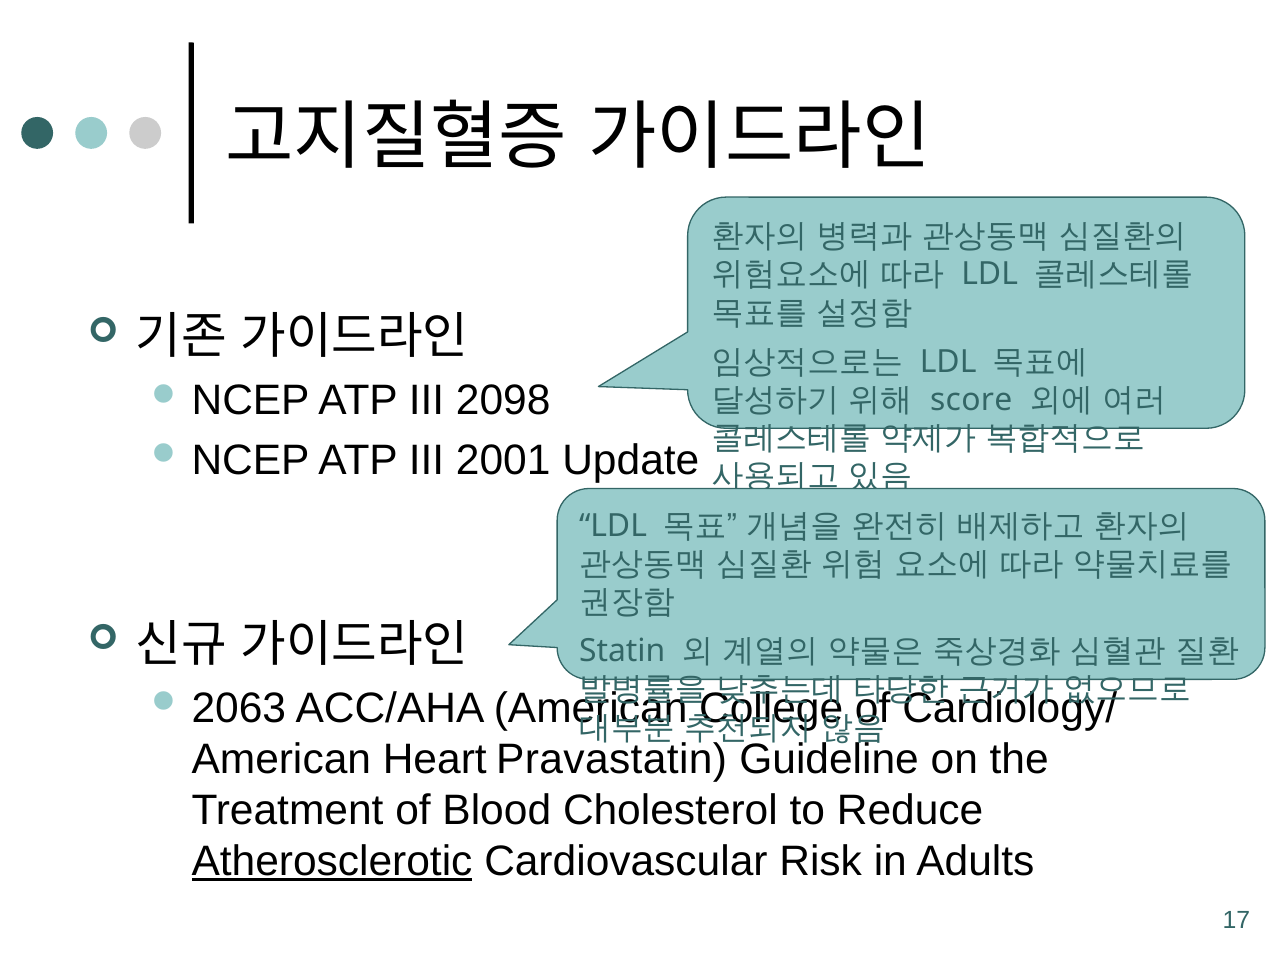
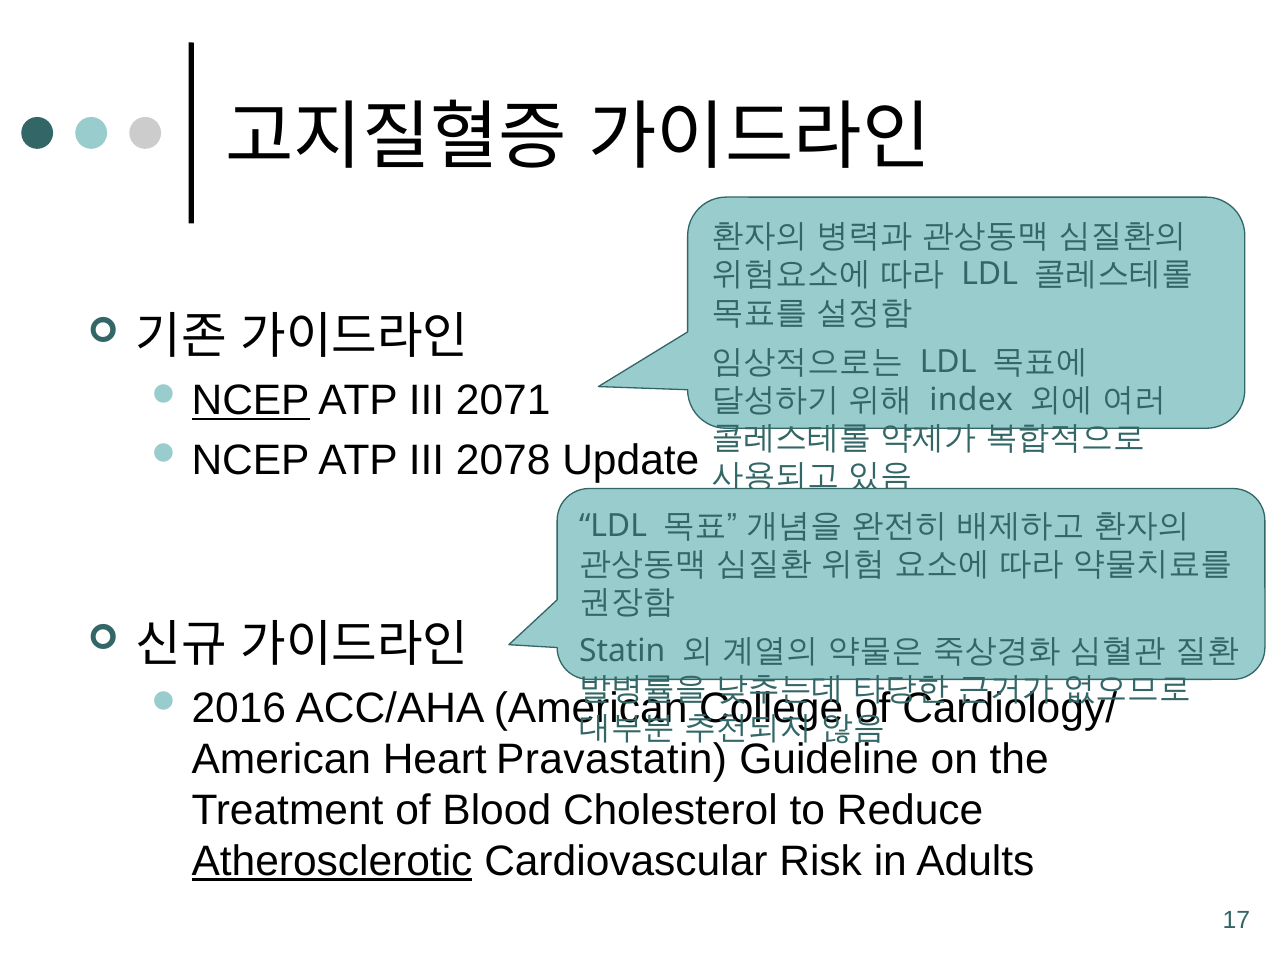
NCEP at (251, 400) underline: none -> present
2098: 2098 -> 2071
score: score -> index
2001: 2001 -> 2078
2063: 2063 -> 2016
